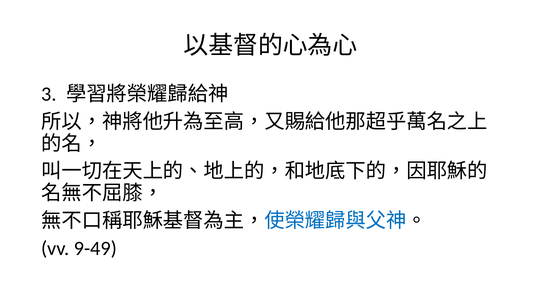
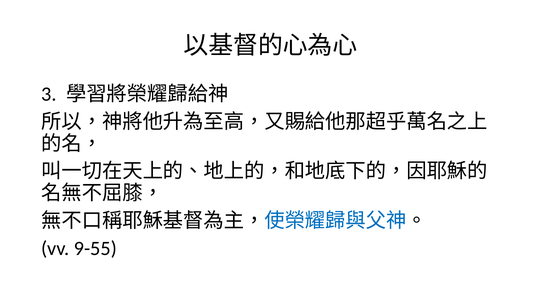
9-49: 9-49 -> 9-55
